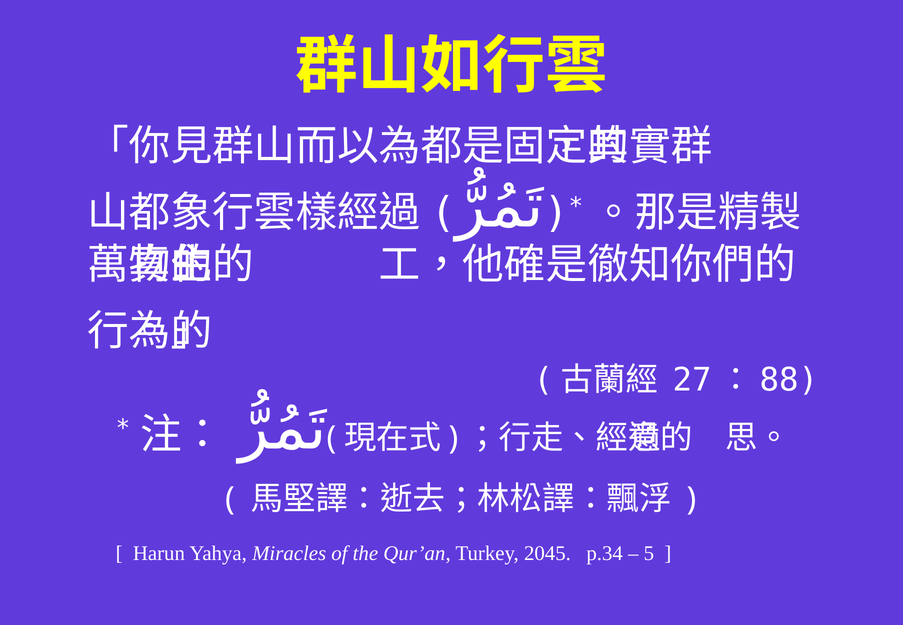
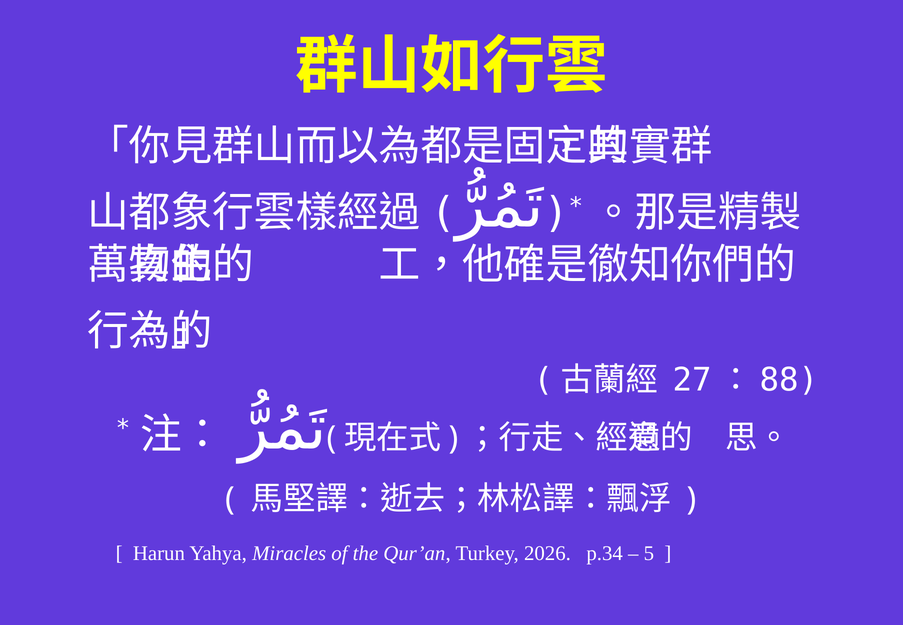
2045: 2045 -> 2026
